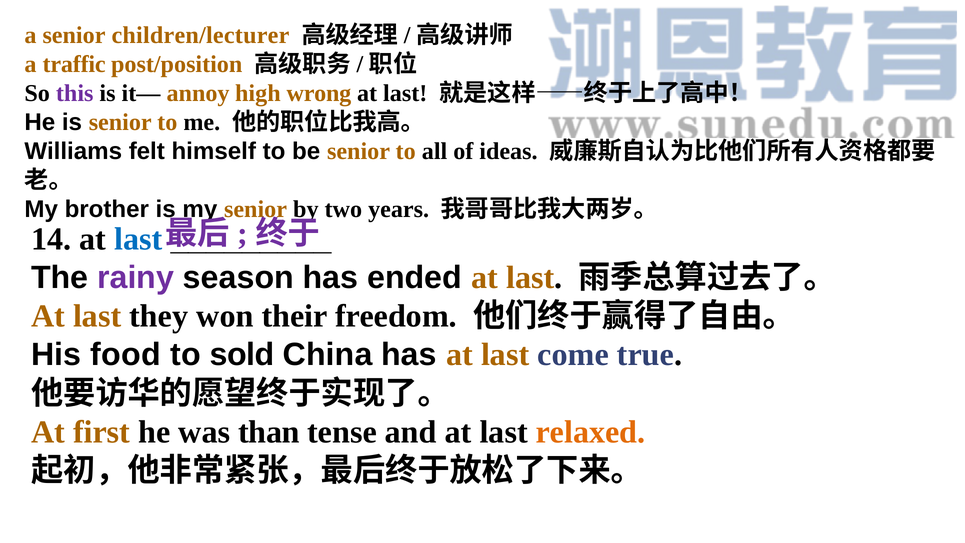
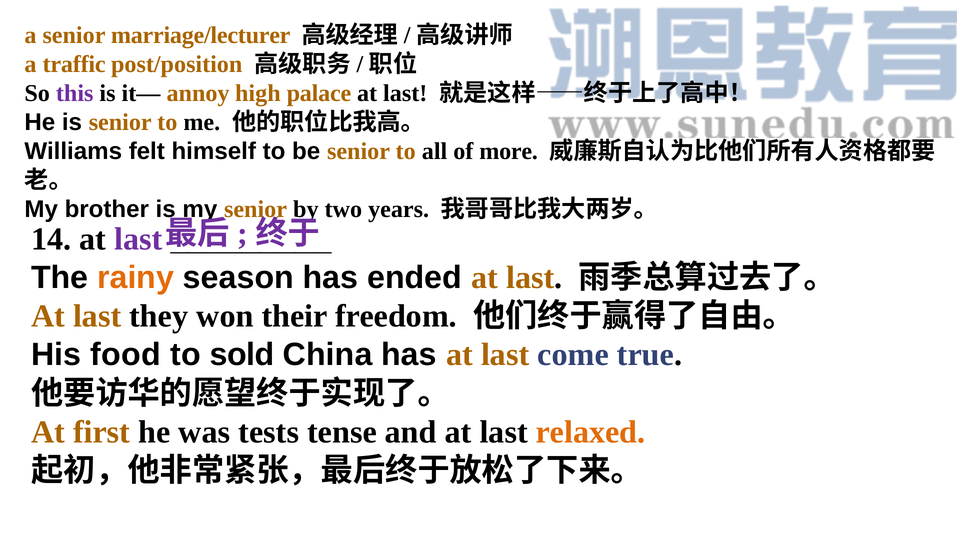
children/lecturer: children/lecturer -> marriage/lecturer
wrong: wrong -> palace
ideas: ideas -> more
last at (138, 239) colour: blue -> purple
rainy colour: purple -> orange
than: than -> tests
